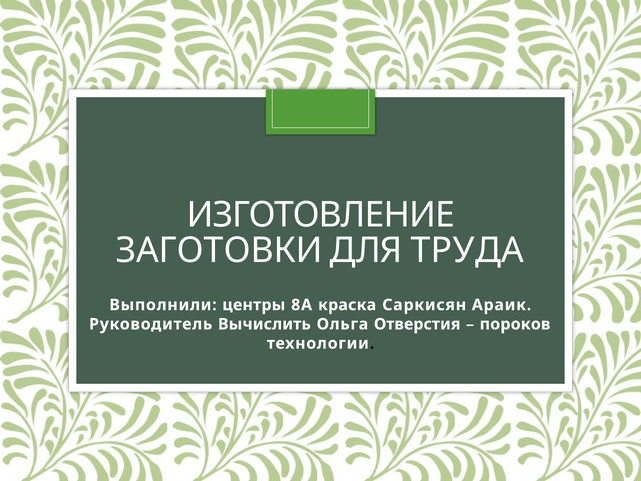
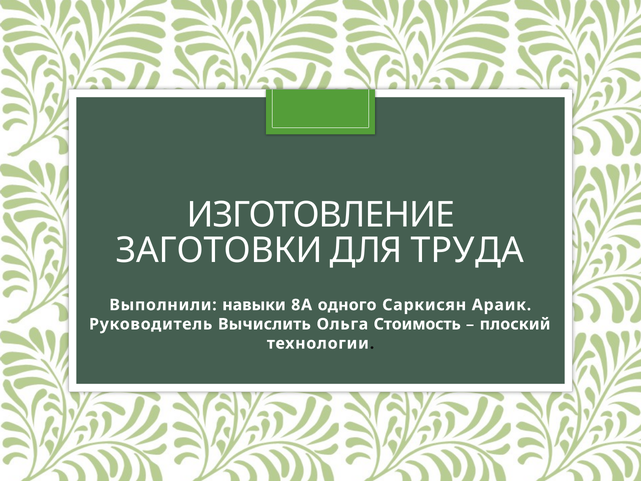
центры: центры -> навыки
краска: краска -> одного
Отверстия: Отверстия -> Стоимость
пороков: пороков -> плоский
